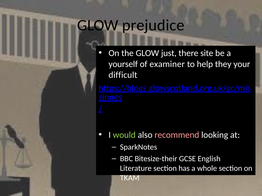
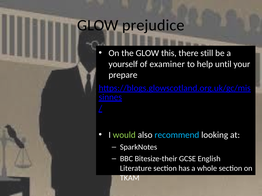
just: just -> this
site: site -> still
they: they -> until
difficult: difficult -> prepare
recommend colour: pink -> light blue
